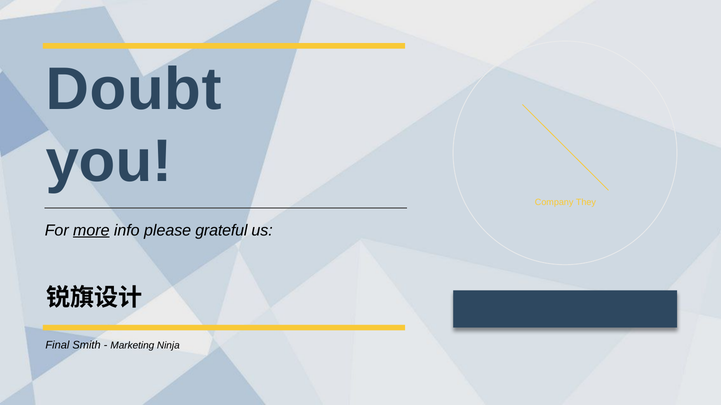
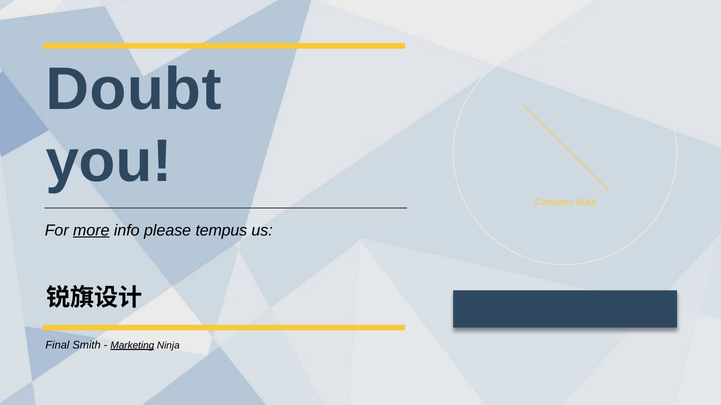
They: They -> Nulla
grateful: grateful -> tempus
Marketing underline: none -> present
